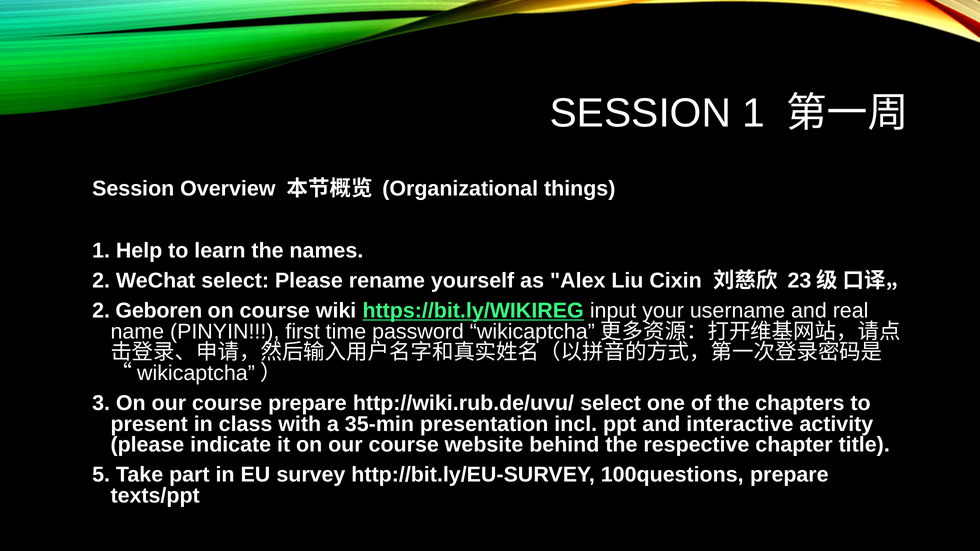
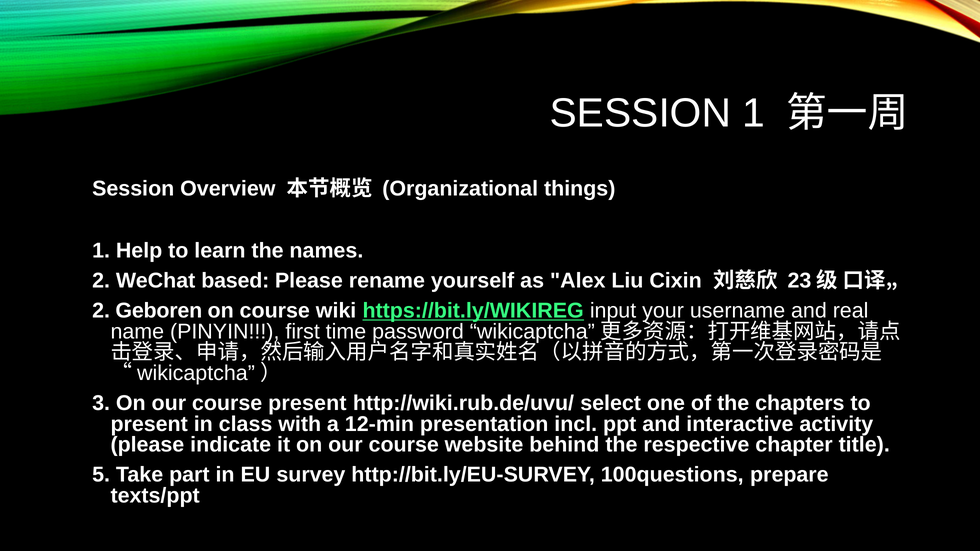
WeChat select: select -> based
course prepare: prepare -> present
35-min: 35-min -> 12-min
